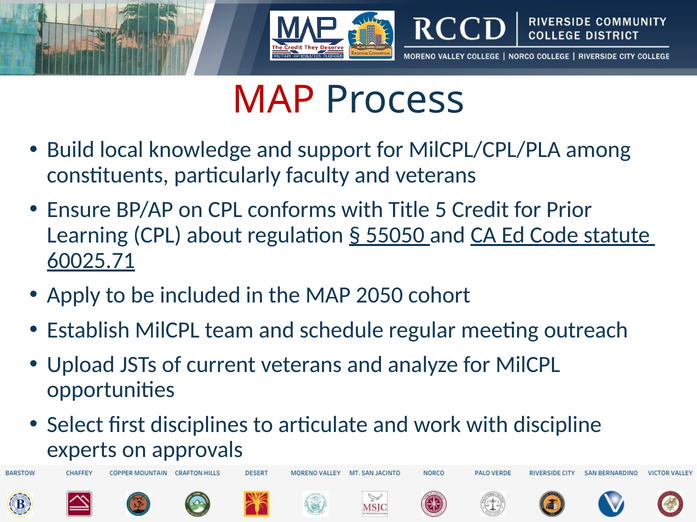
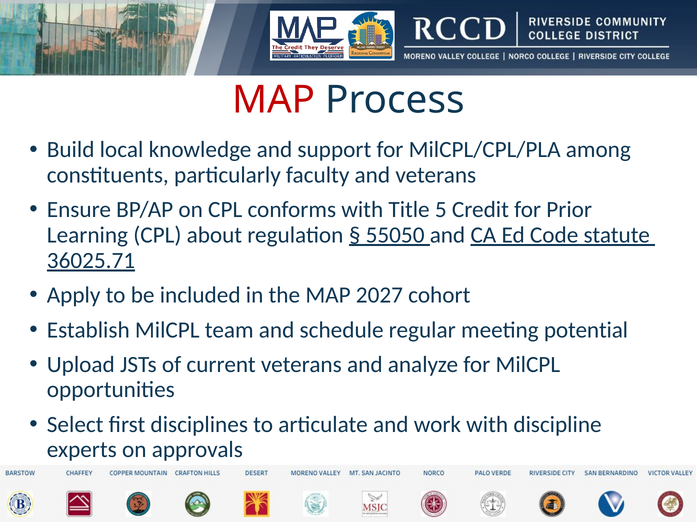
60025.71: 60025.71 -> 36025.71
2050: 2050 -> 2027
outreach: outreach -> potential
